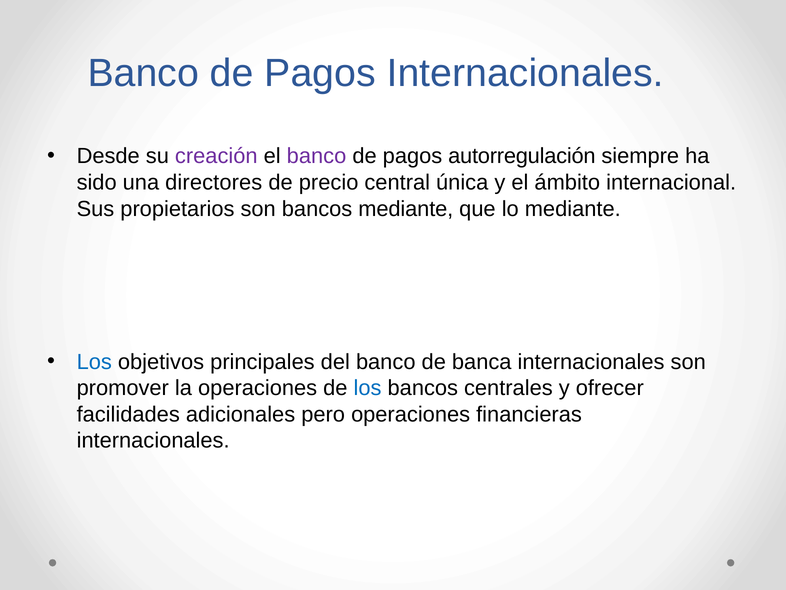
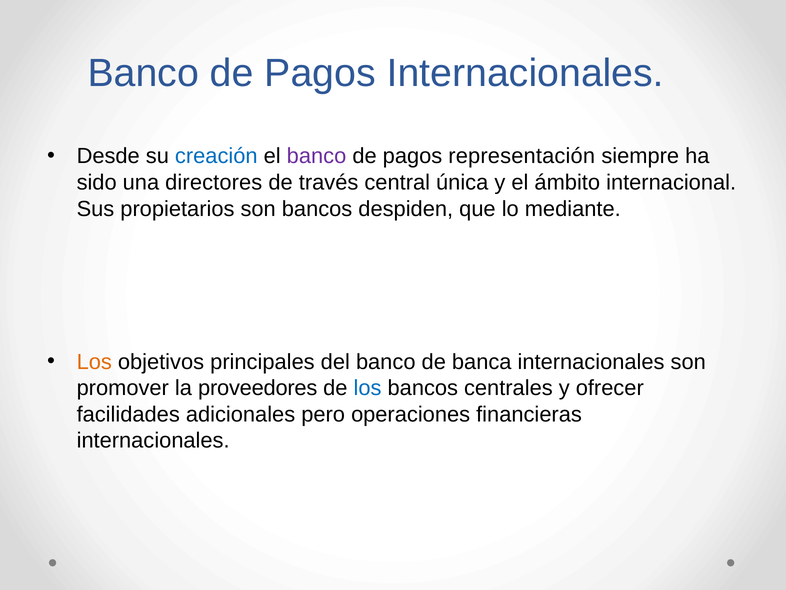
creación colour: purple -> blue
autorregulación: autorregulación -> representación
precio: precio -> través
bancos mediante: mediante -> despiden
Los at (94, 362) colour: blue -> orange
la operaciones: operaciones -> proveedores
